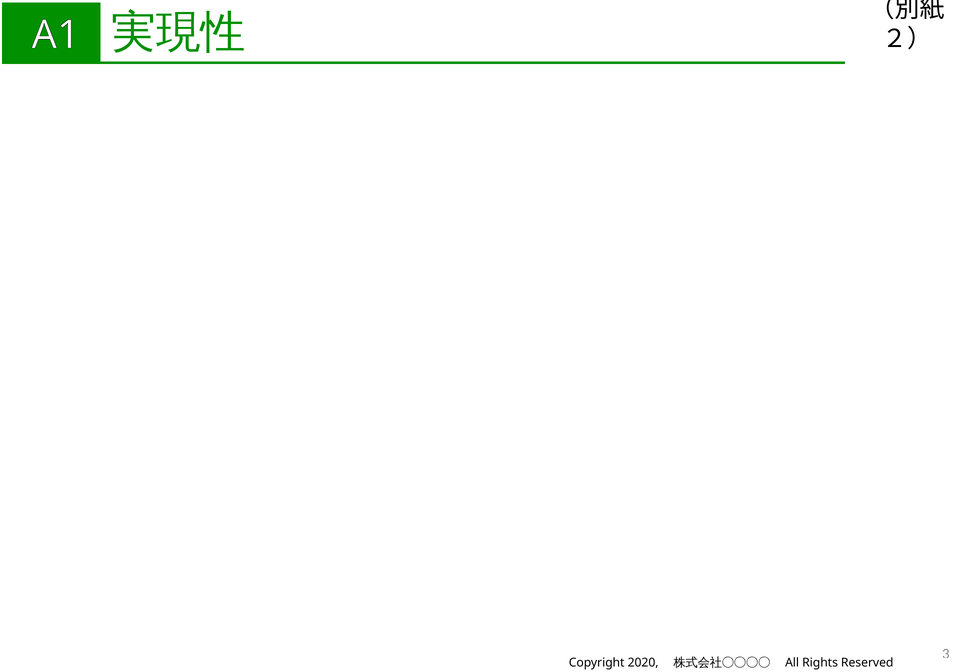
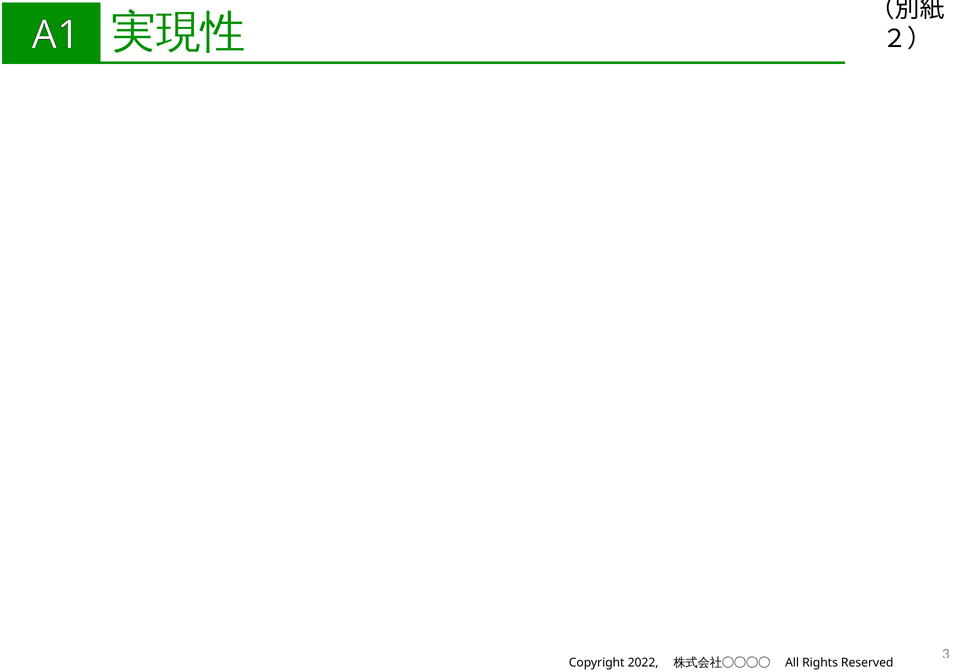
2020: 2020 -> 2022
